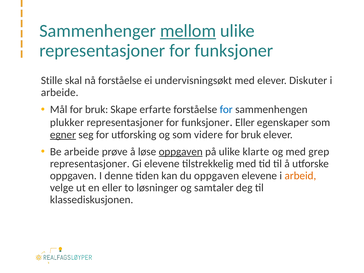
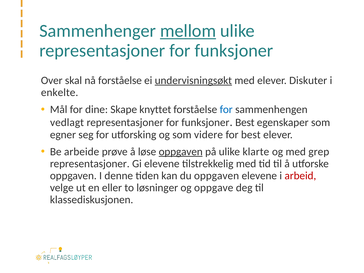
Stille: Stille -> Over
undervisningsøkt underline: none -> present
arbeide at (60, 92): arbeide -> enkelte
Mål for bruk: bruk -> dine
erfarte: erfarte -> knyttet
plukker: plukker -> vedlagt
funksjoner Eller: Eller -> Best
egner underline: present -> none
bruk at (251, 135): bruk -> best
arbeid colour: orange -> red
samtaler: samtaler -> oppgave
